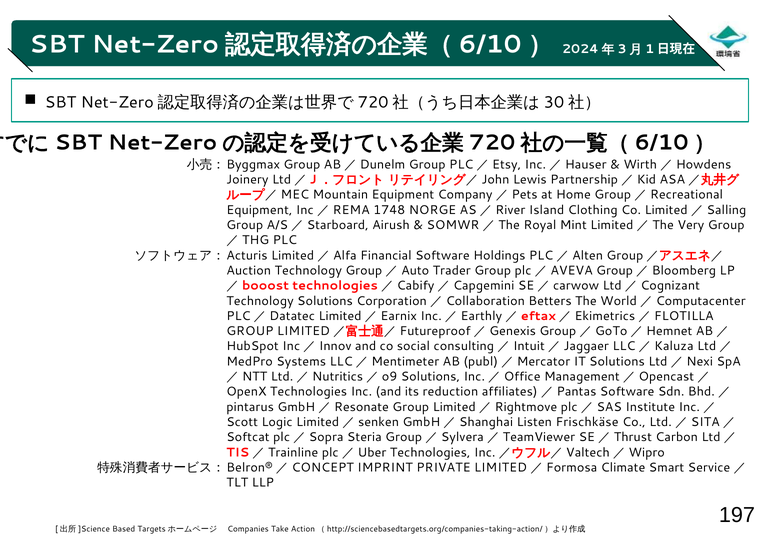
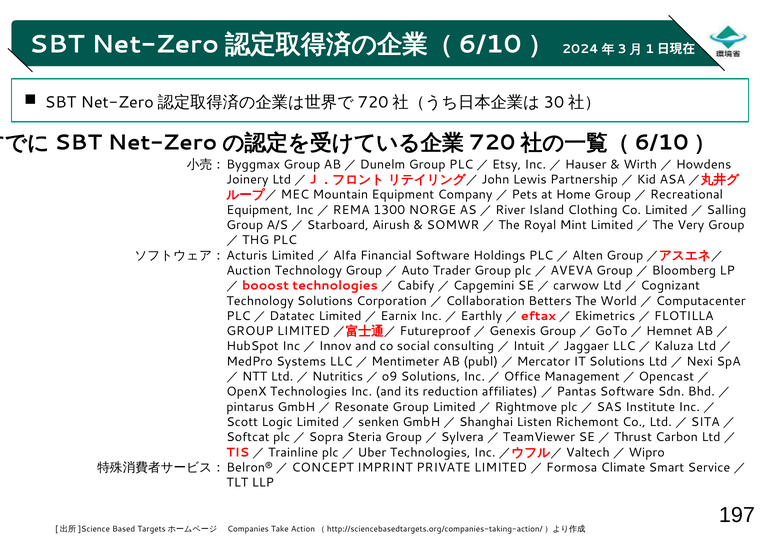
1748: 1748 -> 1300
Frischkäse: Frischkäse -> Richemont
